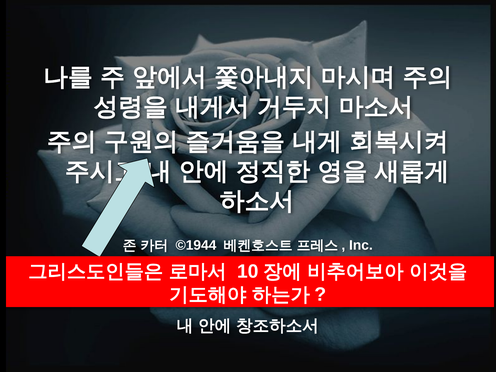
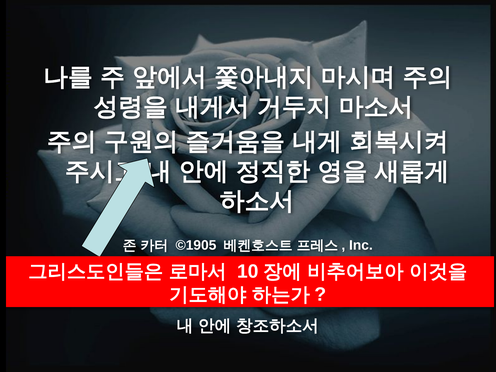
©1944: ©1944 -> ©1905
